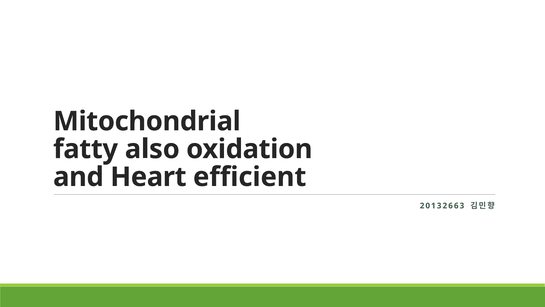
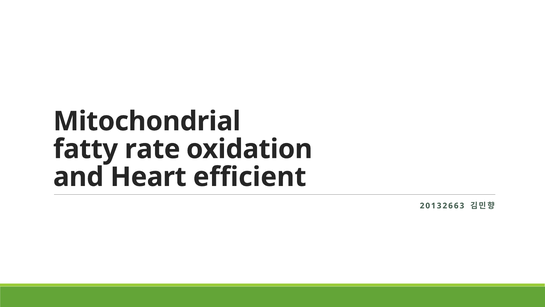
also: also -> rate
